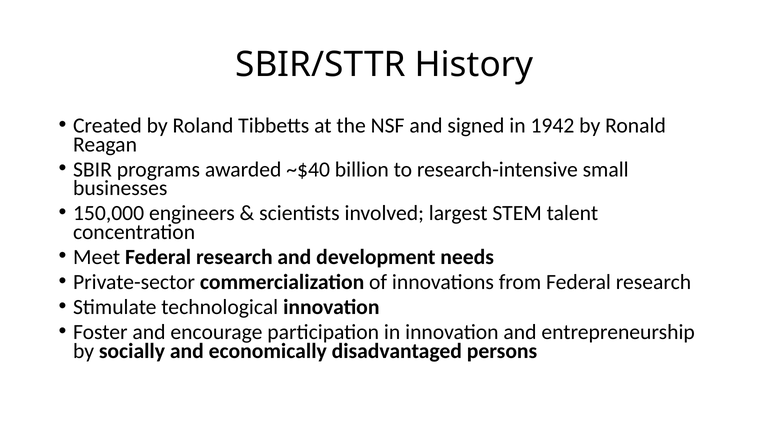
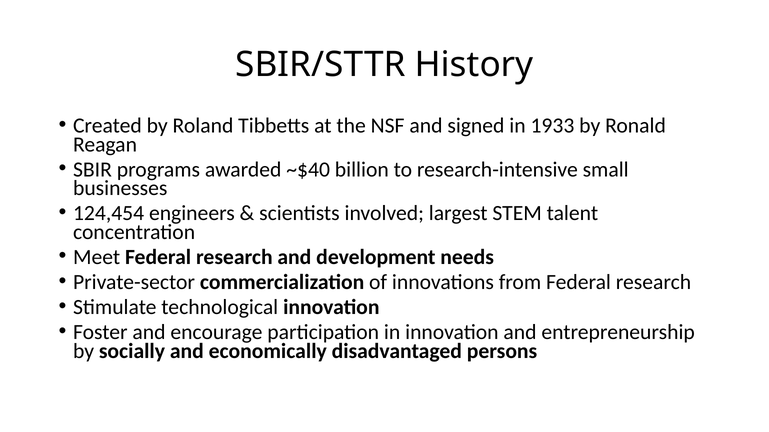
1942: 1942 -> 1933
150,000: 150,000 -> 124,454
